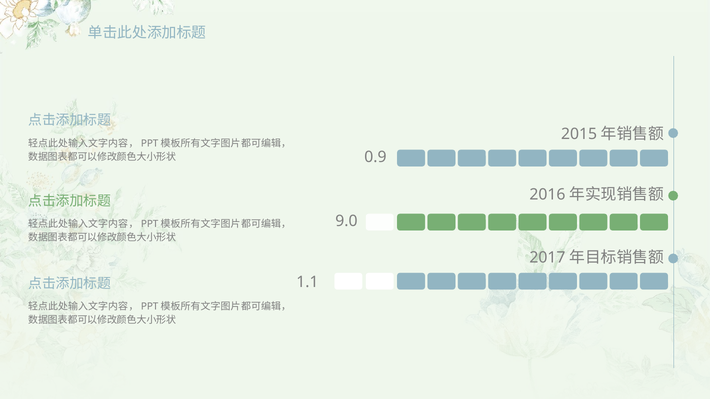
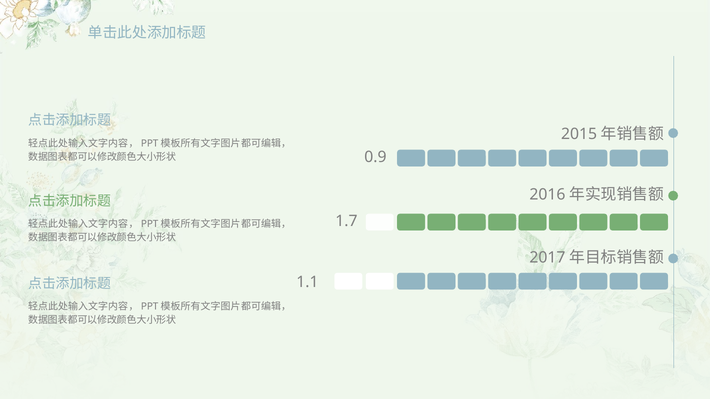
9.0: 9.0 -> 1.7
